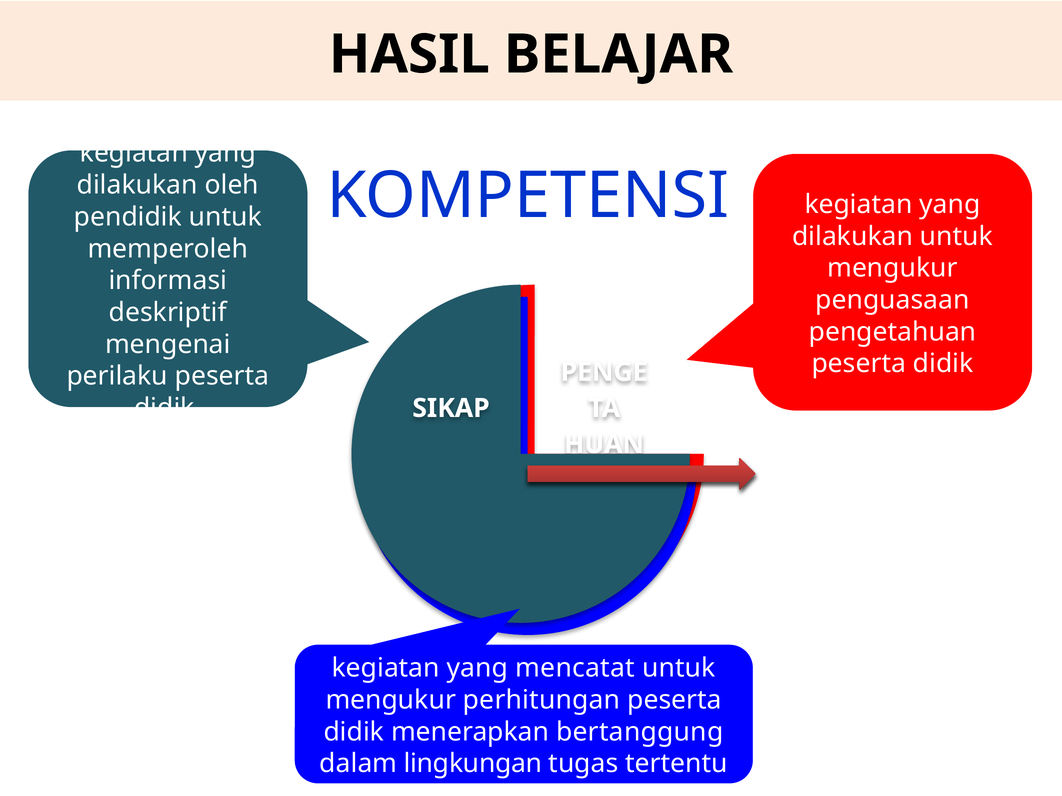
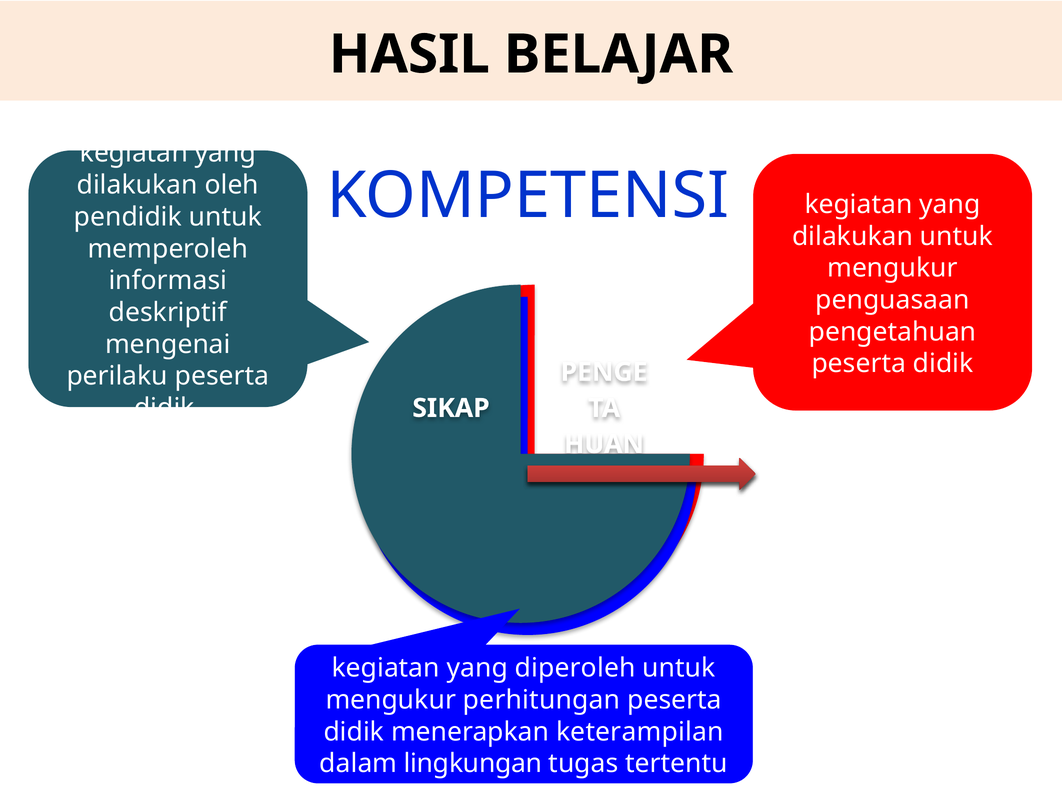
mencatat: mencatat -> diperoleh
bertanggung: bertanggung -> keterampilan
